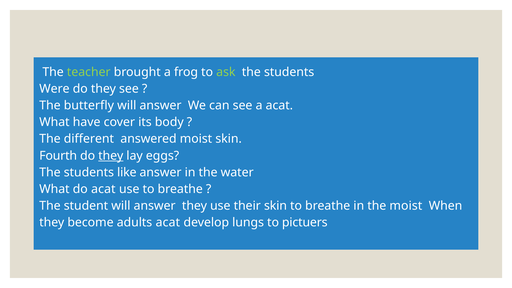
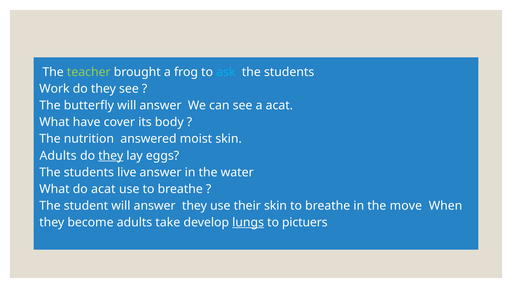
ask colour: light green -> light blue
Were: Were -> Work
different: different -> nutrition
Fourth at (58, 156): Fourth -> Adults
like: like -> live
the moist: moist -> move
adults acat: acat -> take
lungs underline: none -> present
